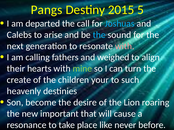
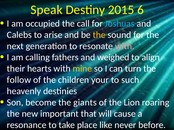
Pangs: Pangs -> Speak
5: 5 -> 6
departed: departed -> occupied
the at (99, 35) colour: light blue -> yellow
mine colour: light green -> yellow
create: create -> follow
desire: desire -> giants
